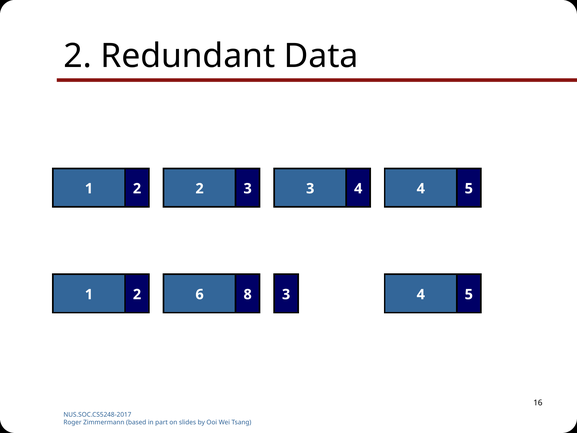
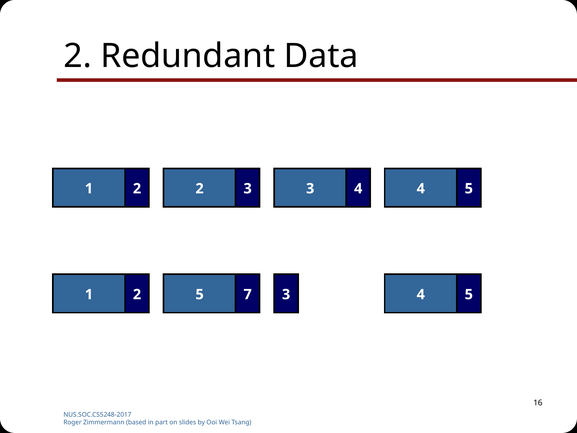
1 6: 6 -> 5
8: 8 -> 7
